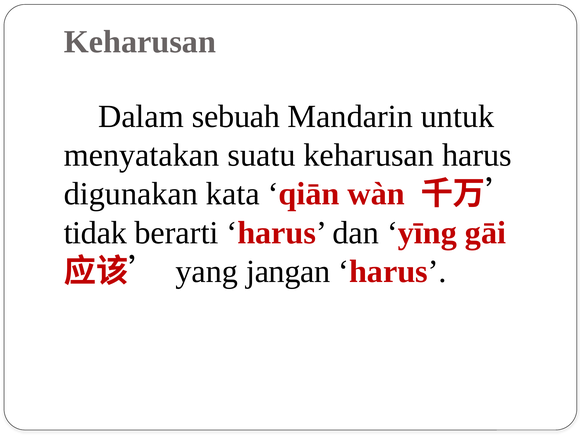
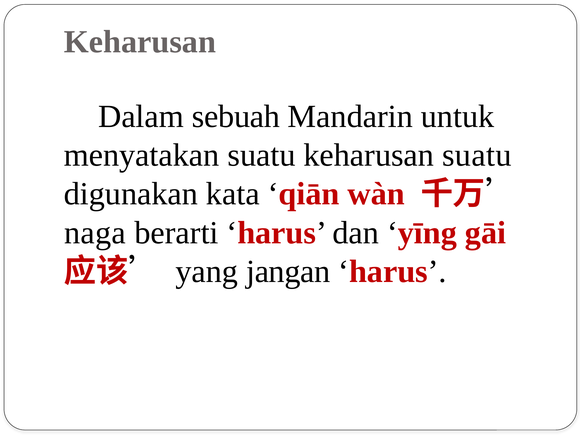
keharusan harus: harus -> suatu
tidak: tidak -> naga
